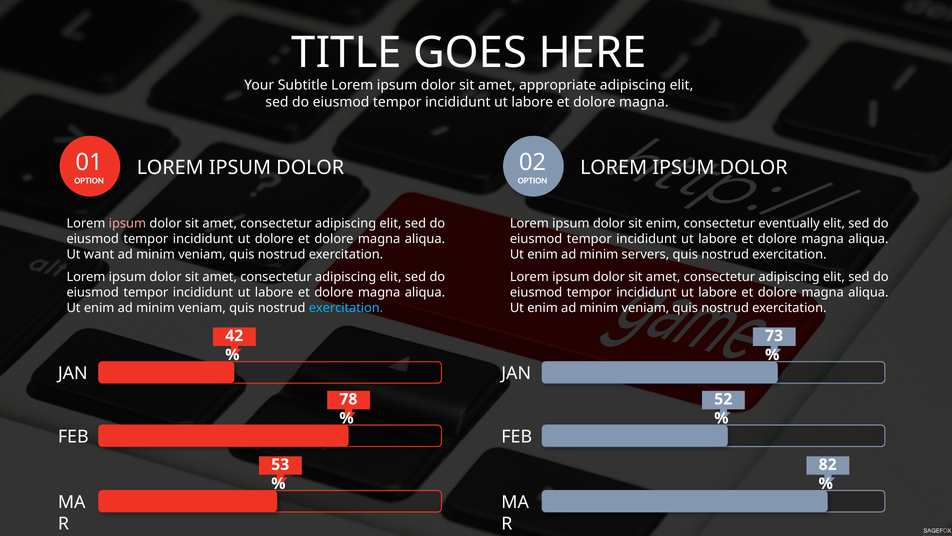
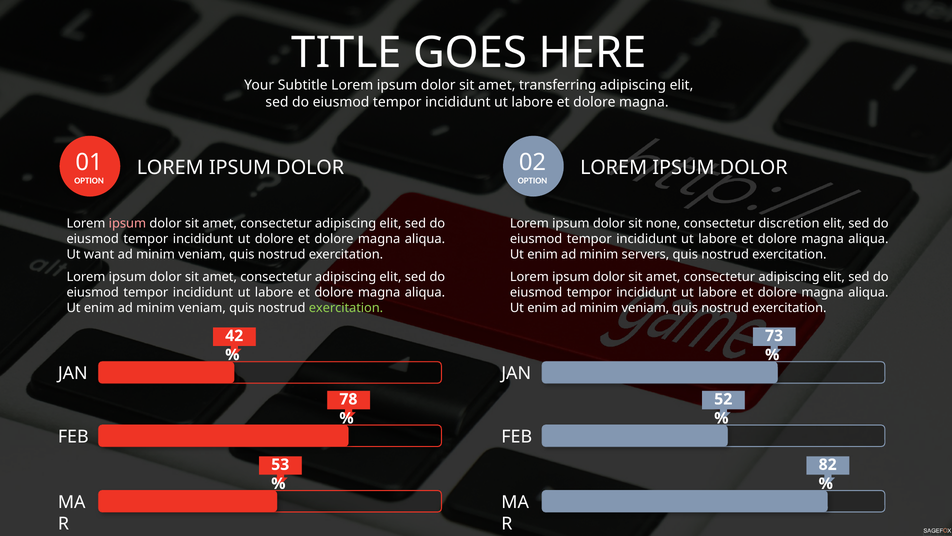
appropriate: appropriate -> transferring
sit enim: enim -> none
eventually: eventually -> discretion
exercitation at (346, 308) colour: light blue -> light green
